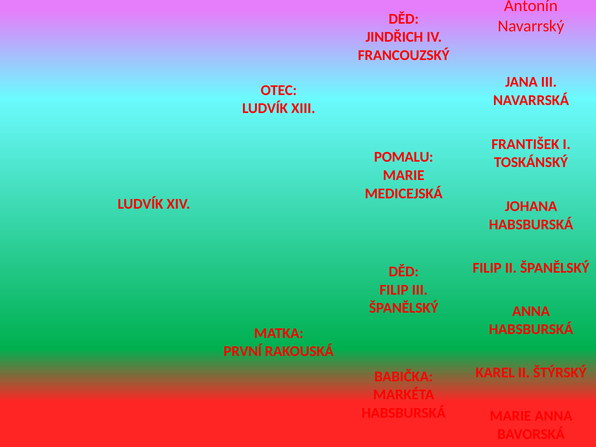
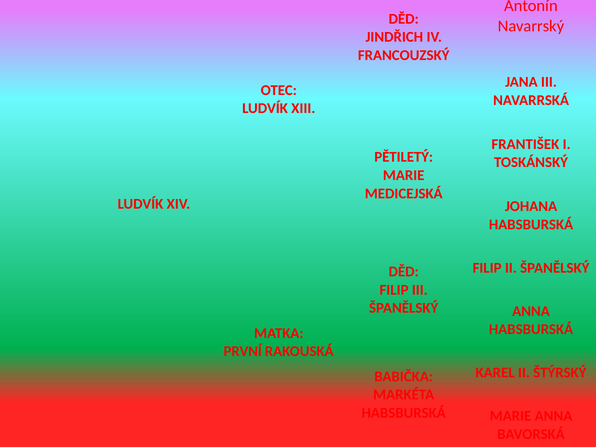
POMALU: POMALU -> PĚTILETÝ
